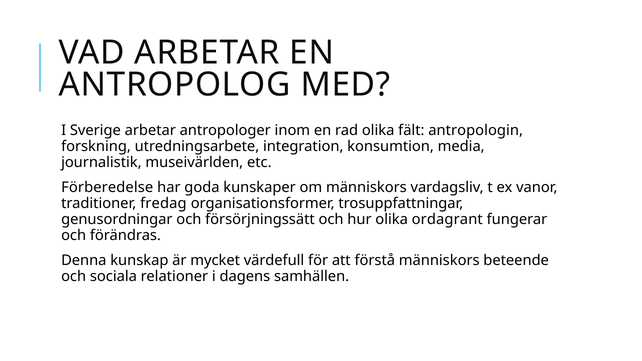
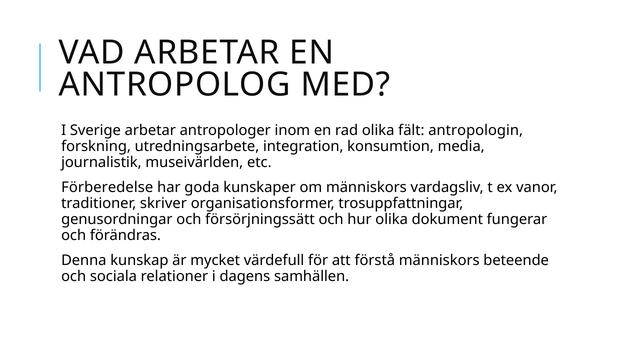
fredag: fredag -> skriver
ordagrant: ordagrant -> dokument
